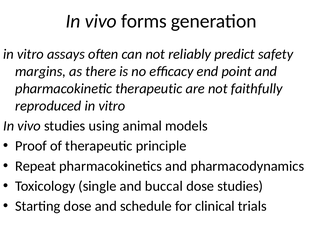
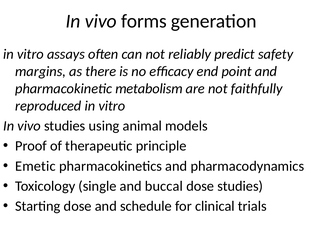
pharmacokinetic therapeutic: therapeutic -> metabolism
Repeat: Repeat -> Emetic
